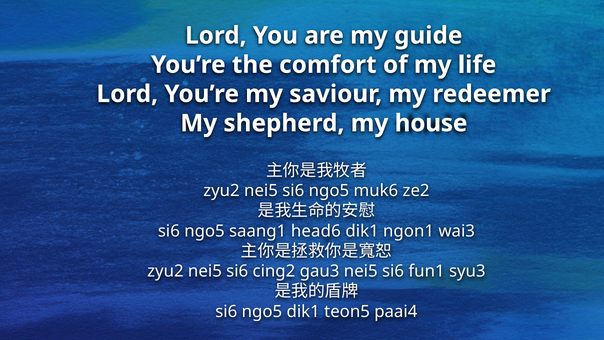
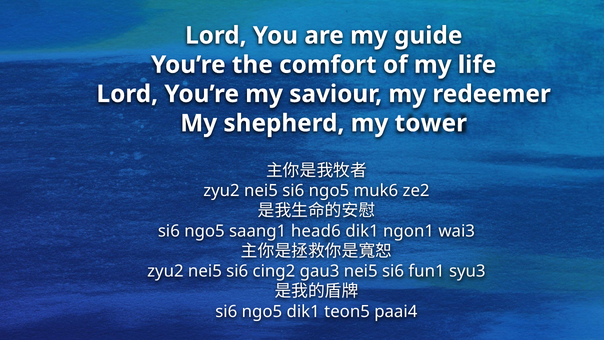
house: house -> tower
